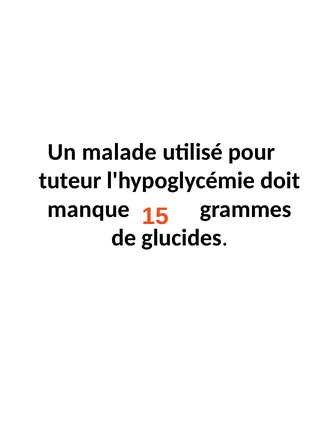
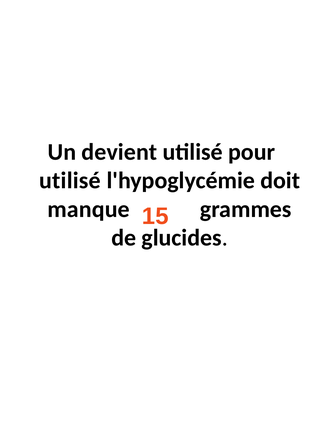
malade: malade -> devient
tuteur at (70, 181): tuteur -> utilisé
